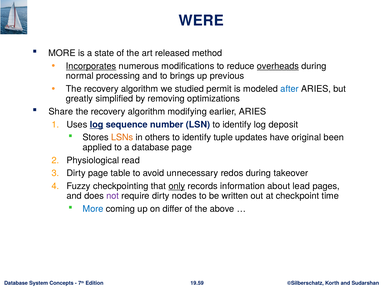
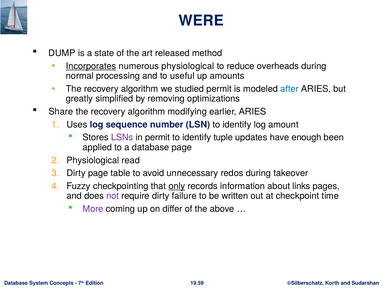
MORE at (62, 53): MORE -> DUMP
numerous modifications: modifications -> physiological
overheads underline: present -> none
brings: brings -> useful
previous: previous -> amounts
log at (97, 124) underline: present -> none
deposit: deposit -> amount
LSNs colour: orange -> purple
in others: others -> permit
original: original -> enough
lead: lead -> links
nodes: nodes -> failure
More at (93, 208) colour: blue -> purple
